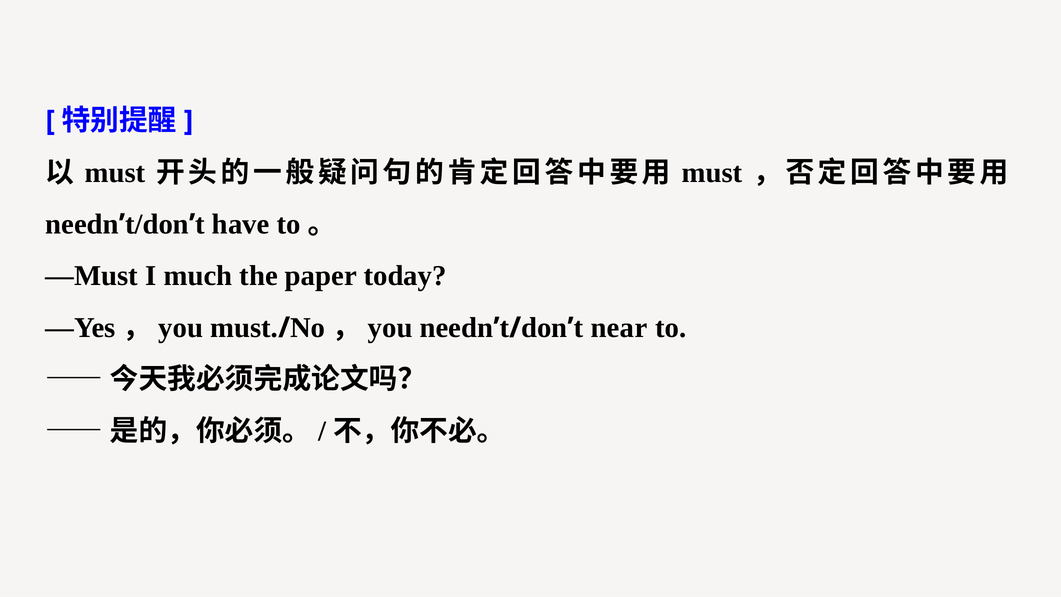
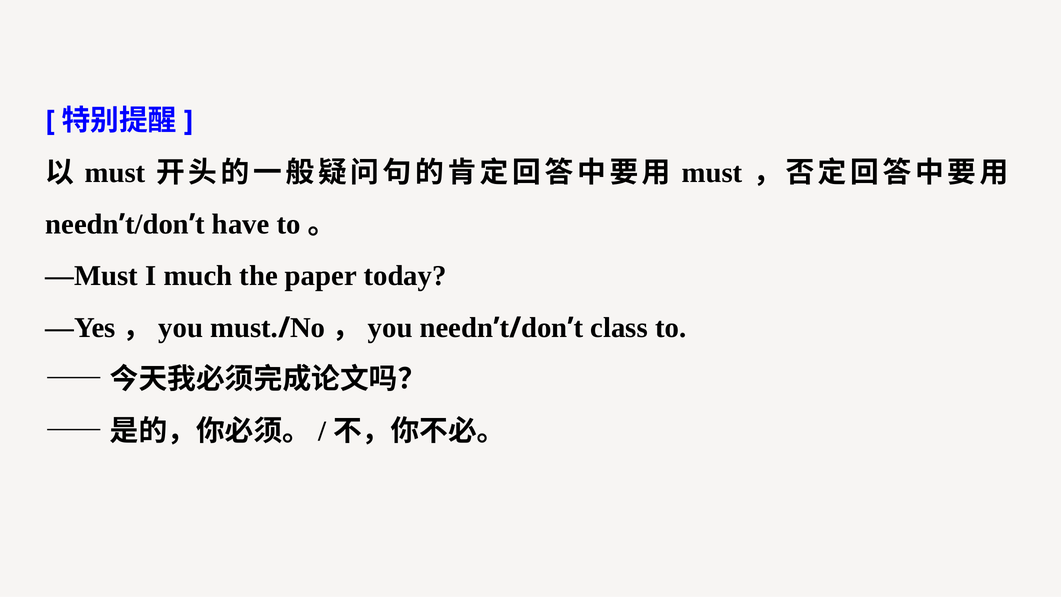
near: near -> class
